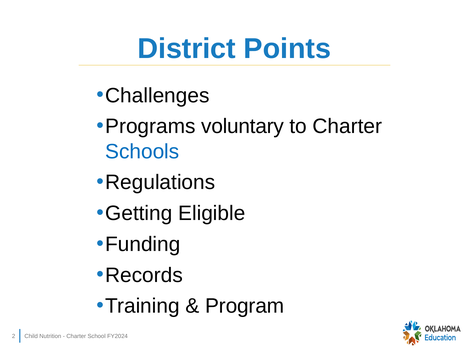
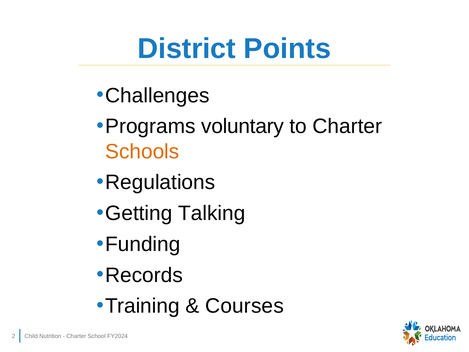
Schools colour: blue -> orange
Eligible: Eligible -> Talking
Program: Program -> Courses
